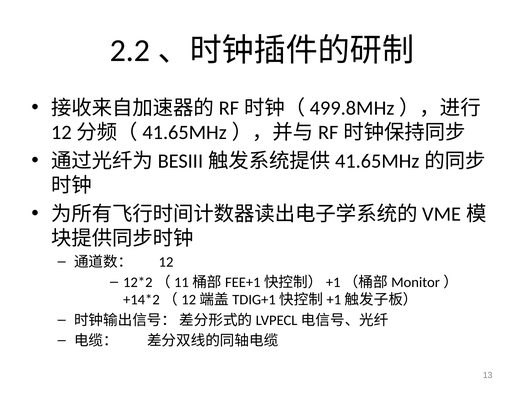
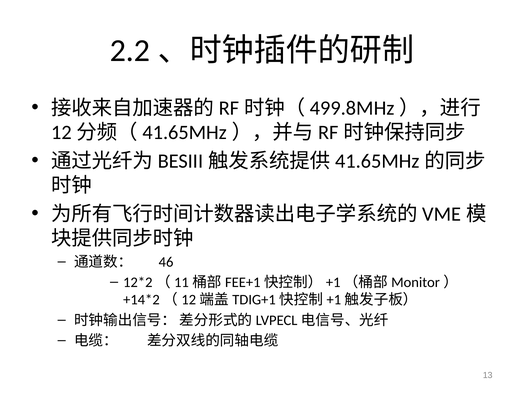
12: 12 -> 46
